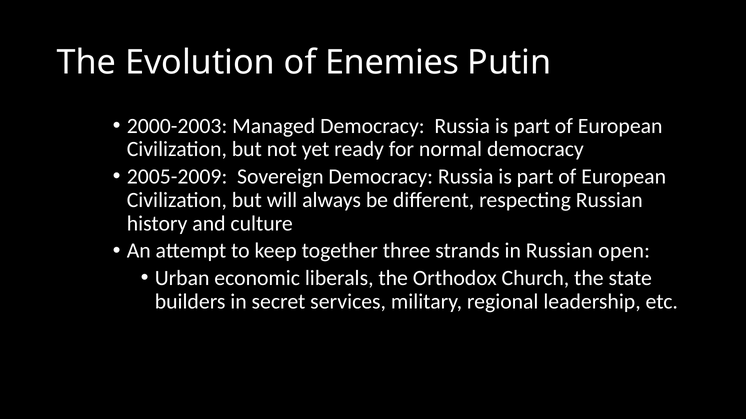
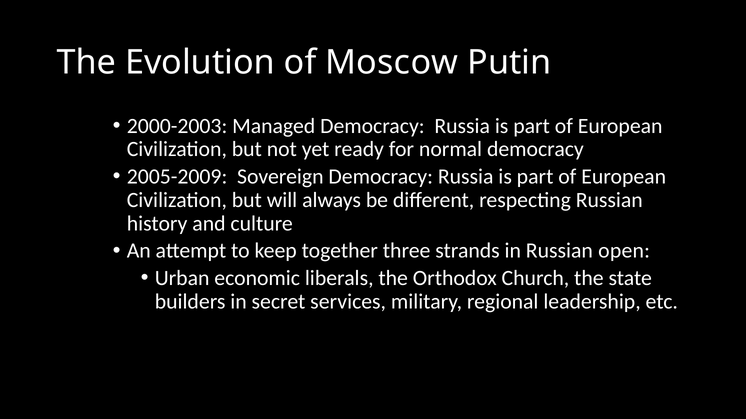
Enemies: Enemies -> Moscow
